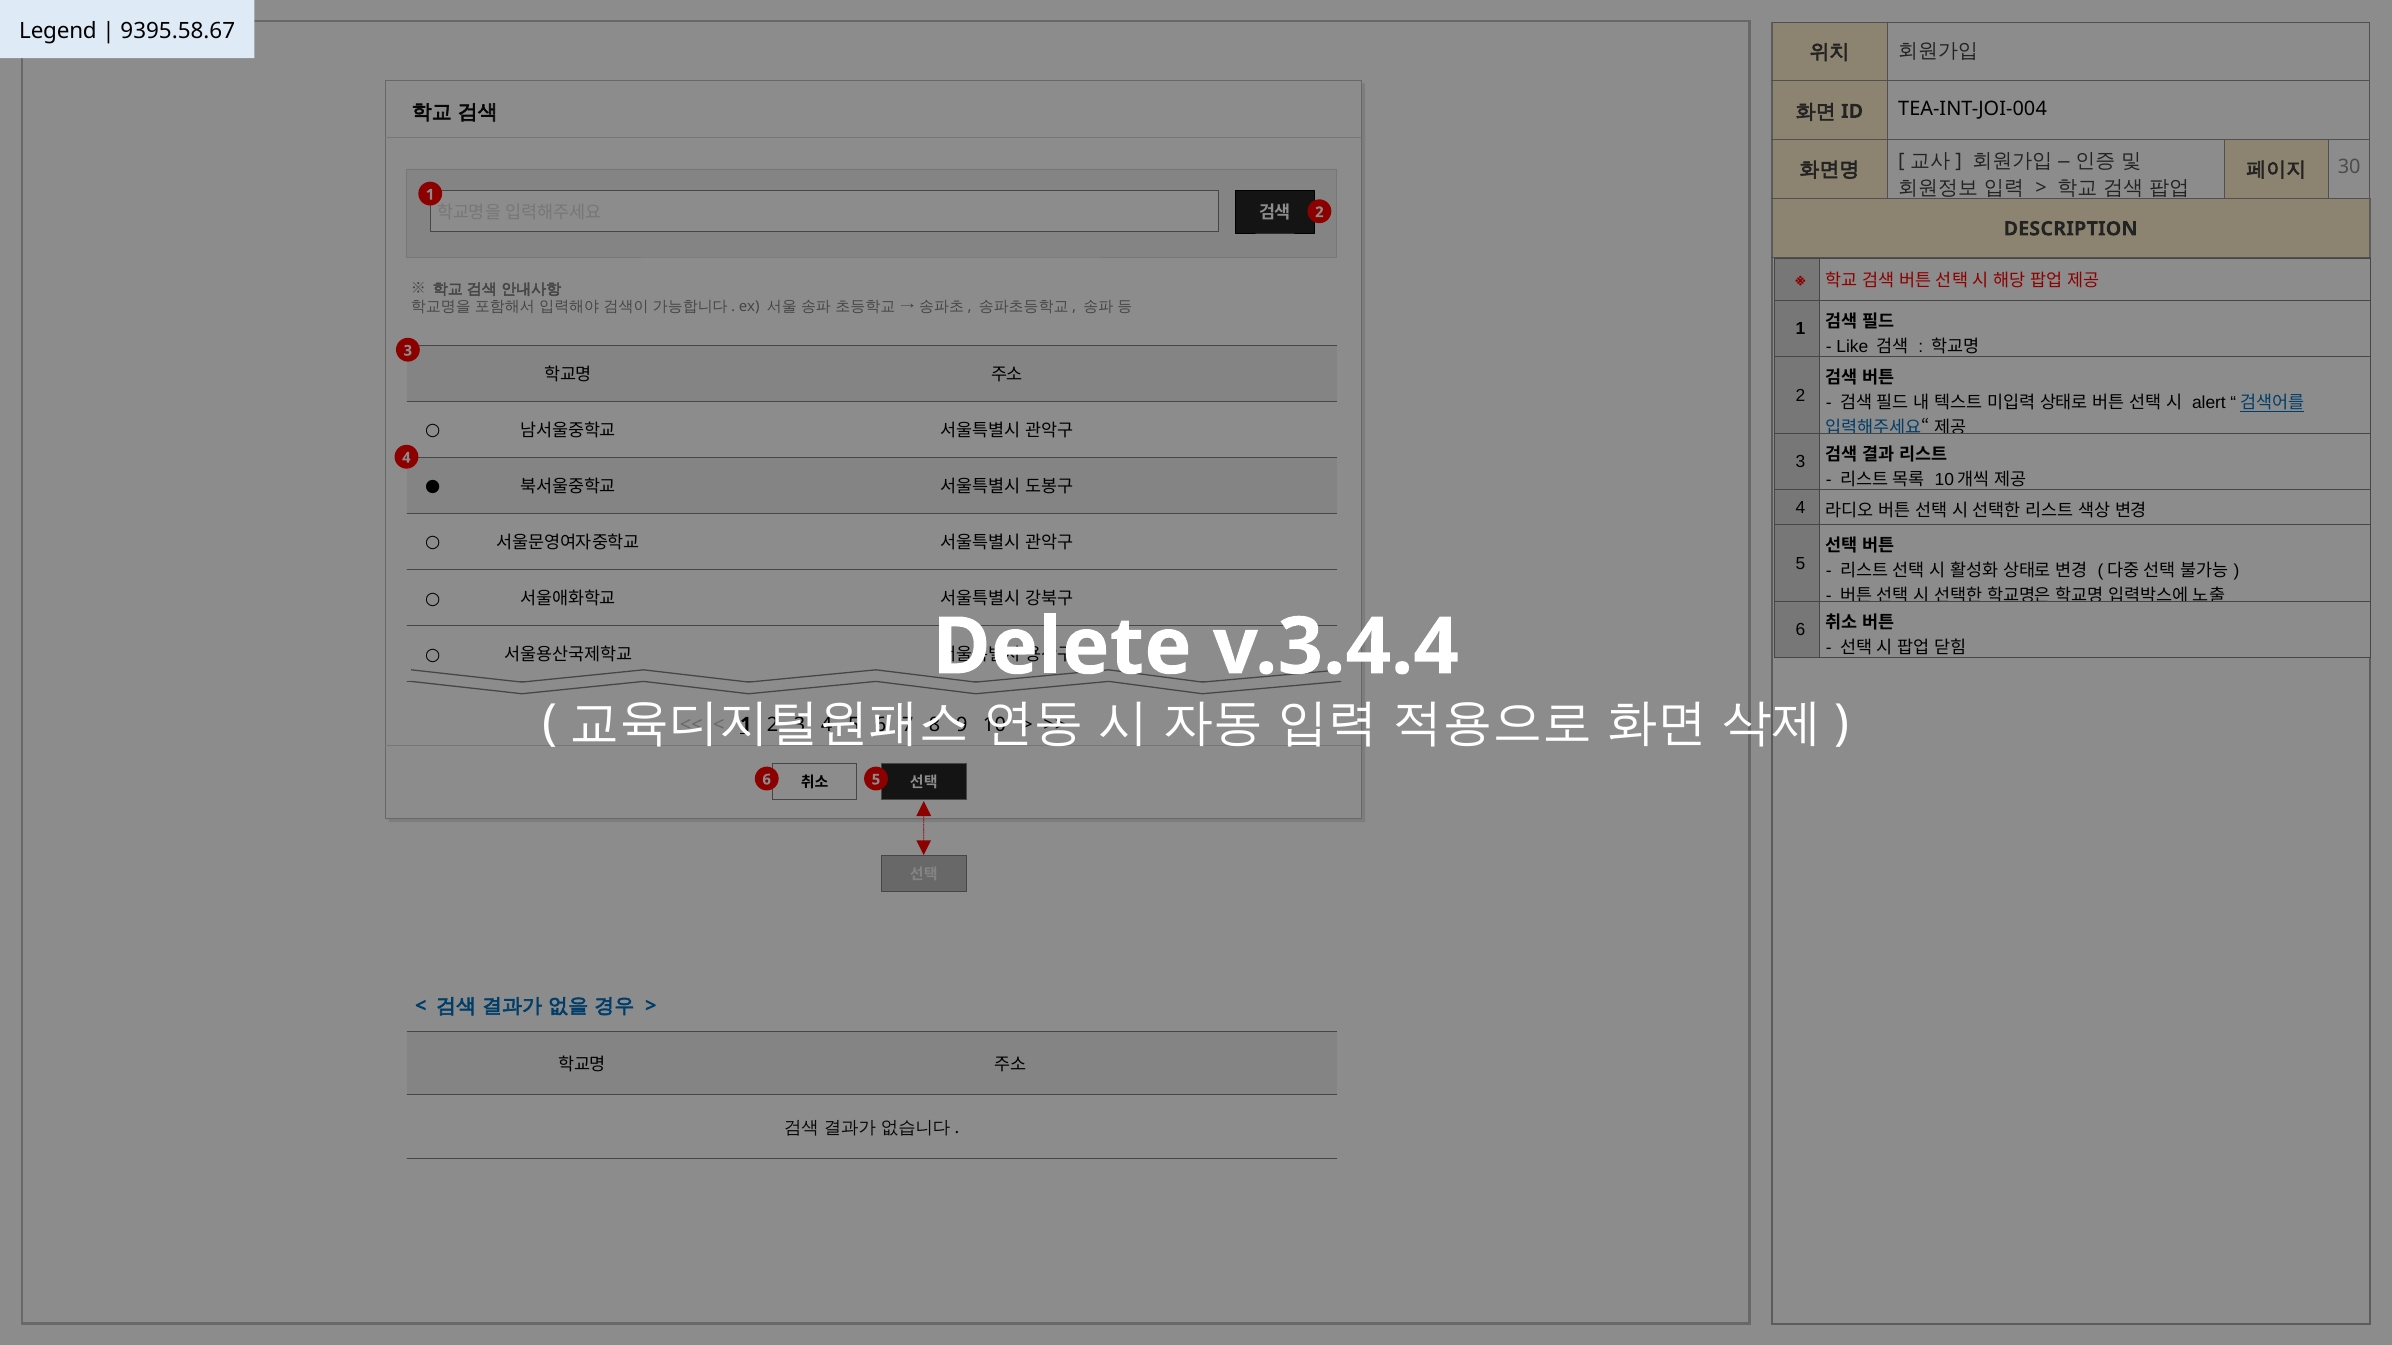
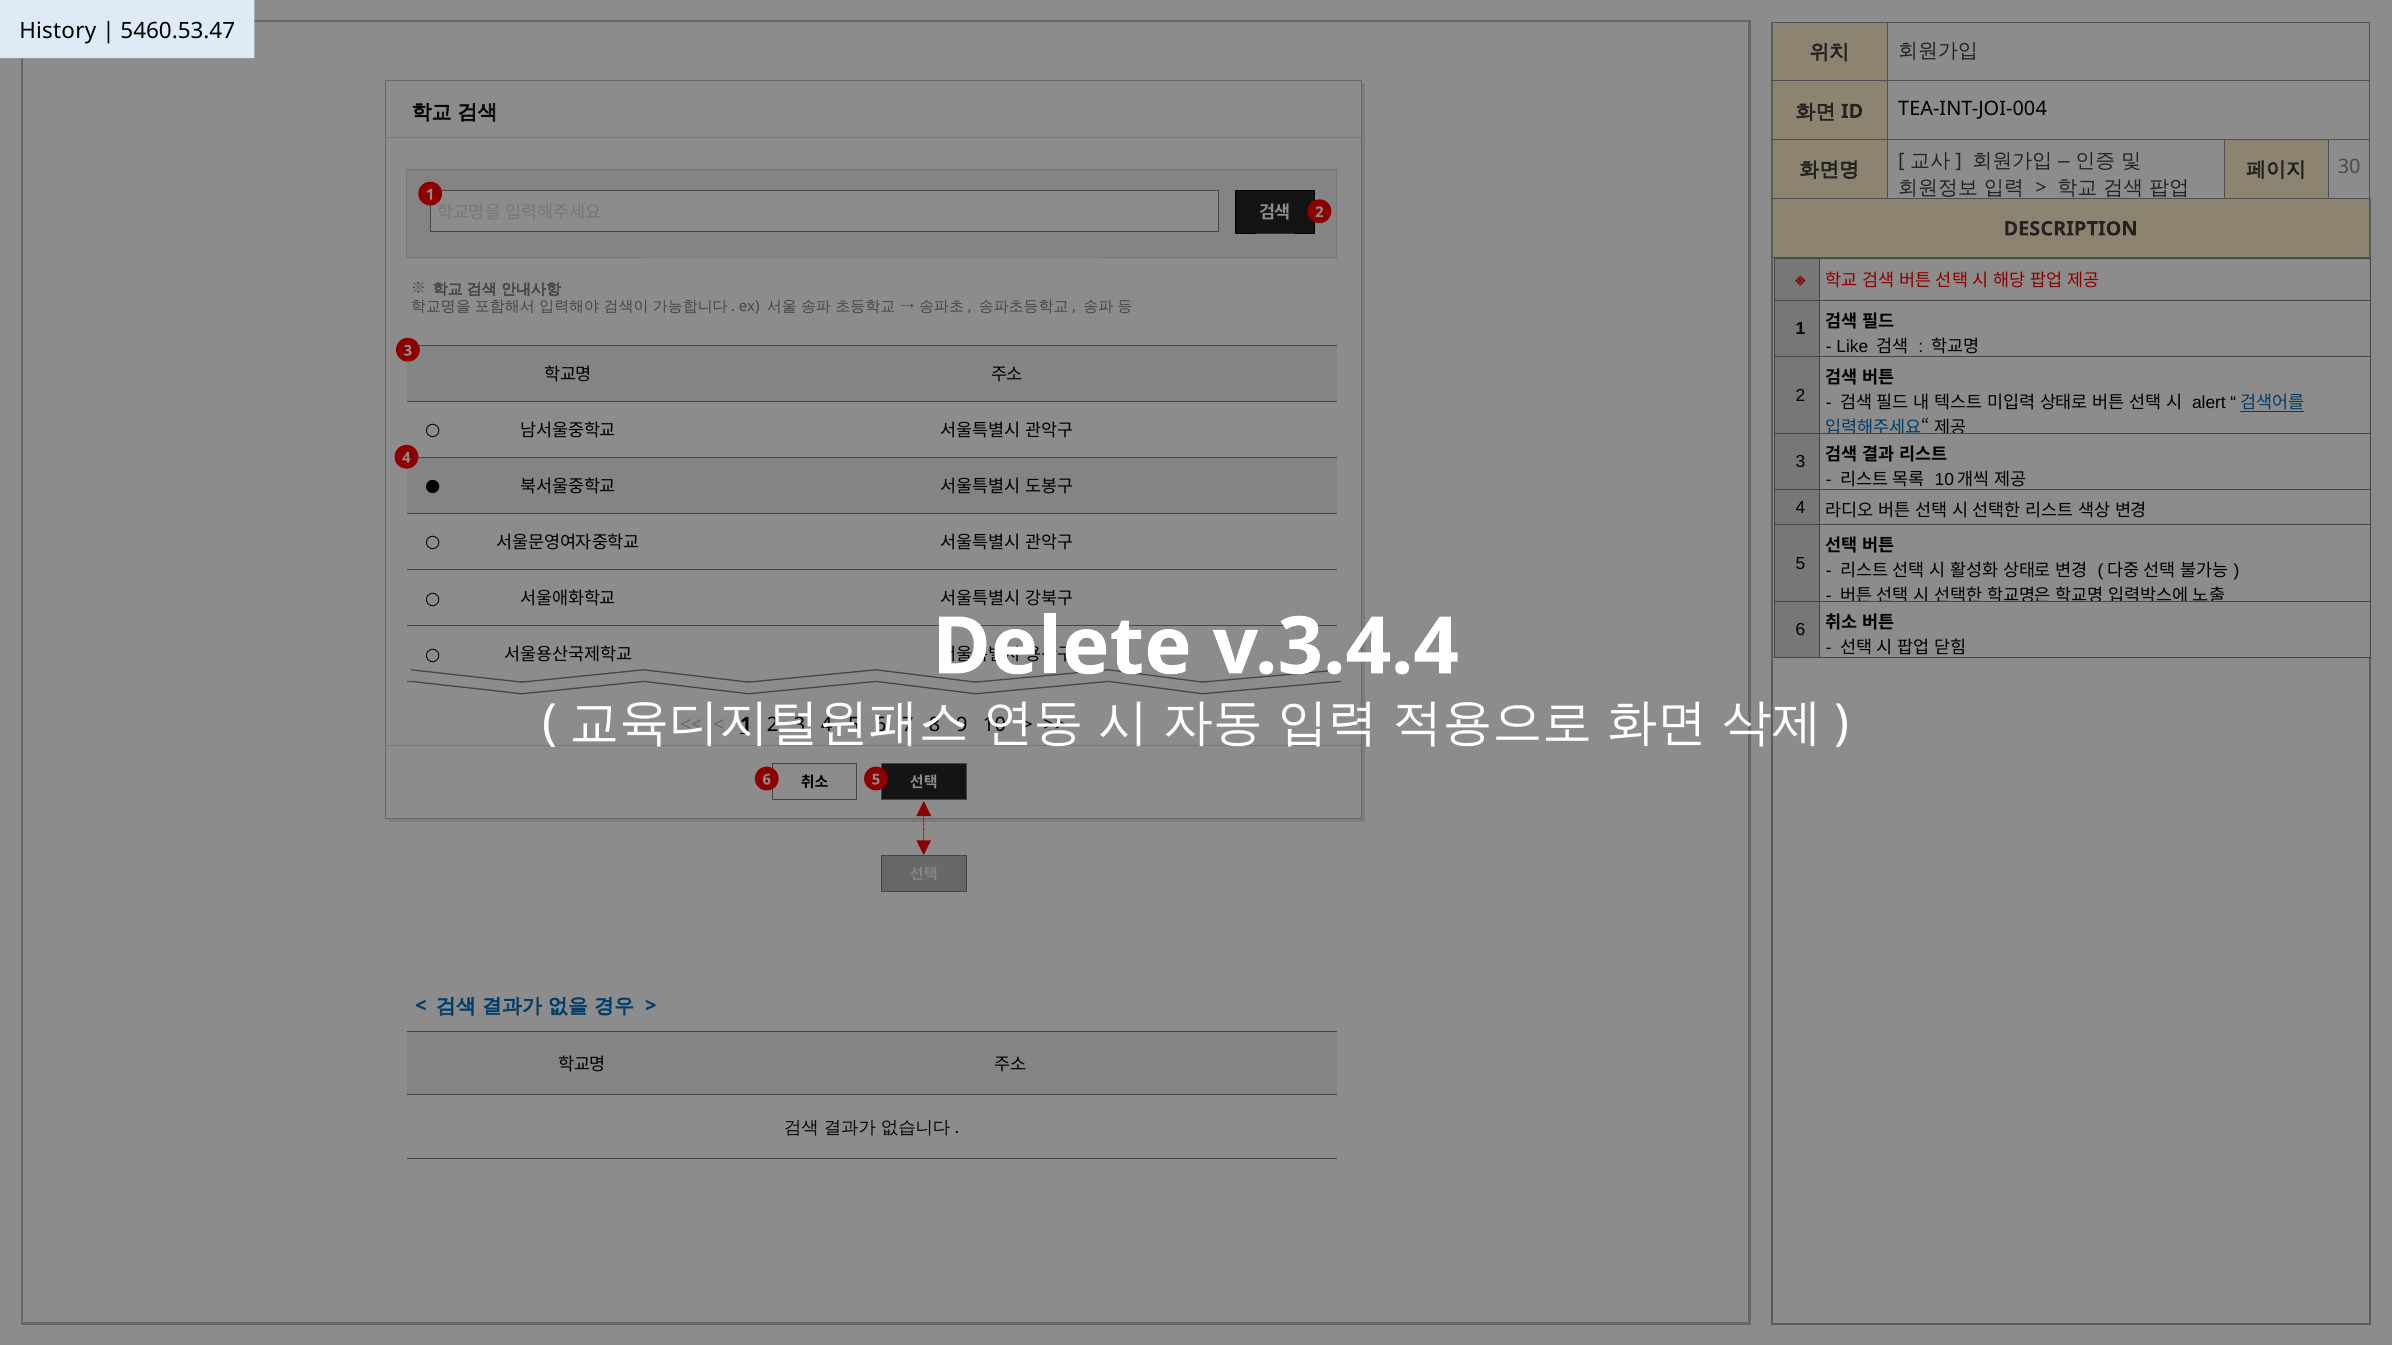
Legend: Legend -> History
9395.58.67: 9395.58.67 -> 5460.53.47
